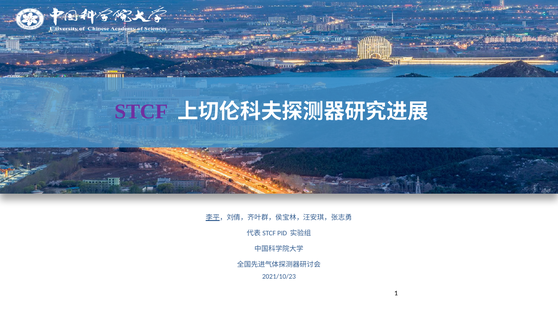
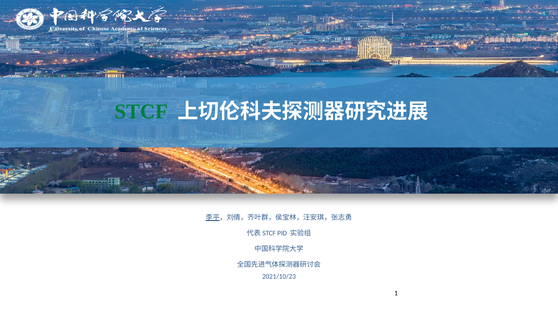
STCF colour: purple -> green
